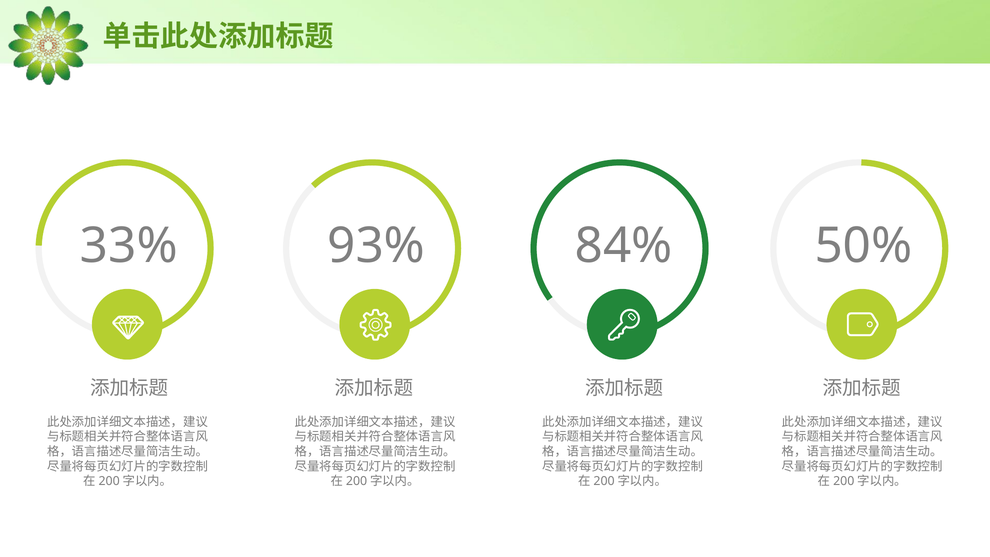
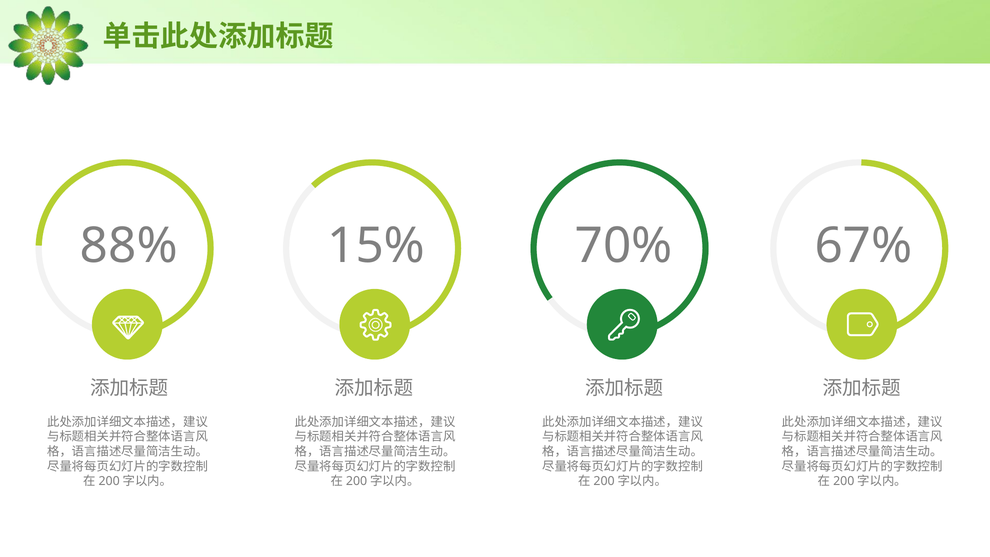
33%: 33% -> 88%
93%: 93% -> 15%
84%: 84% -> 70%
50%: 50% -> 67%
